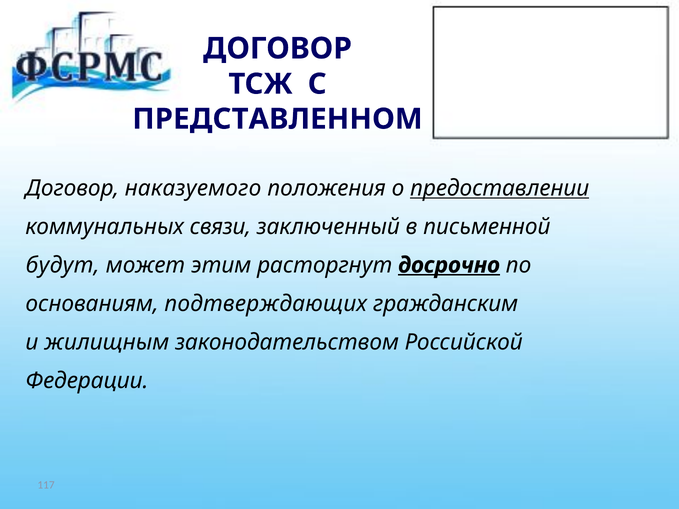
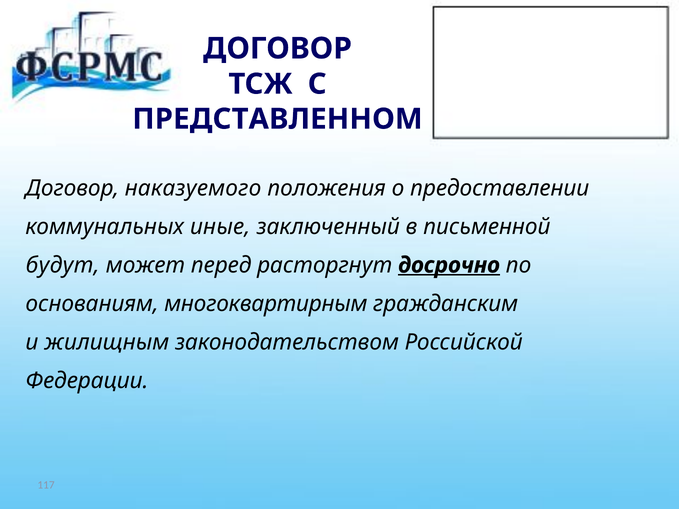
предоставлении underline: present -> none
связи: связи -> иные
этим: этим -> перед
подтверждающих: подтверждающих -> многоквартирным
